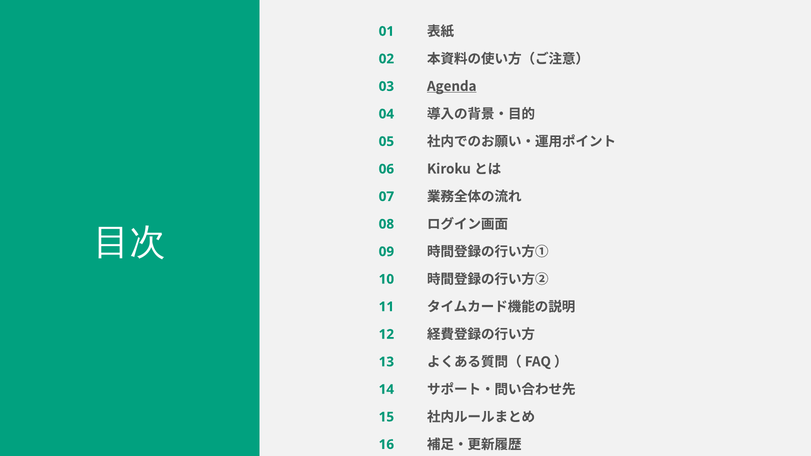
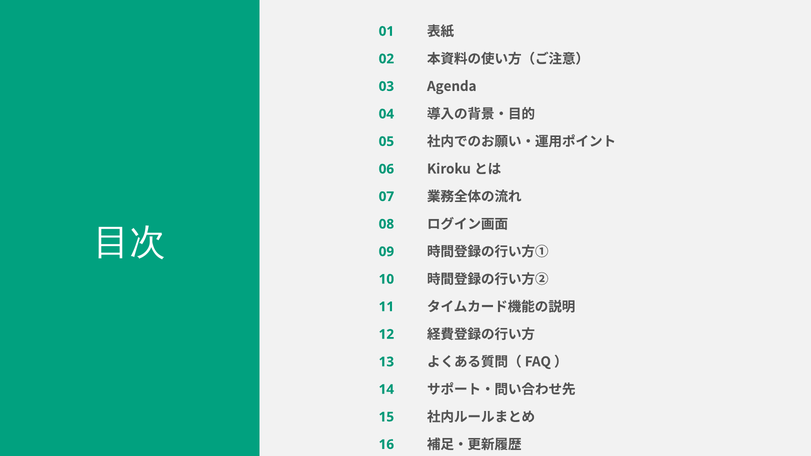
Agenda underline: present -> none
